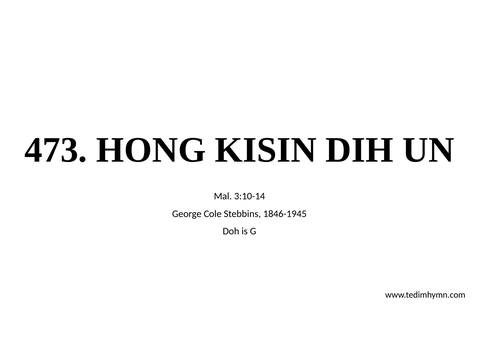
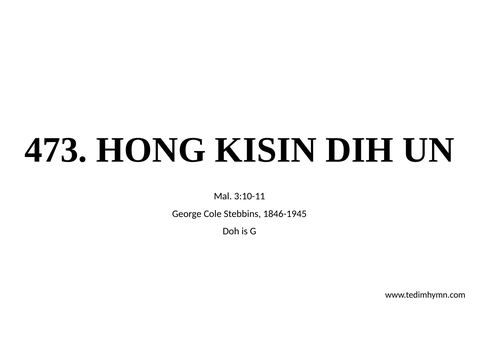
3:10-14: 3:10-14 -> 3:10-11
